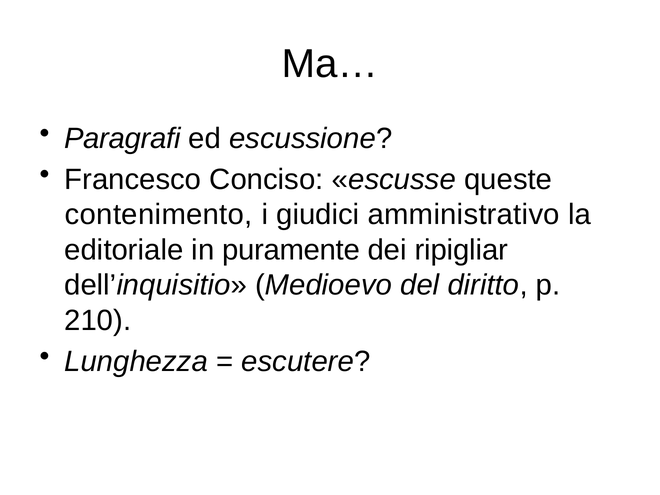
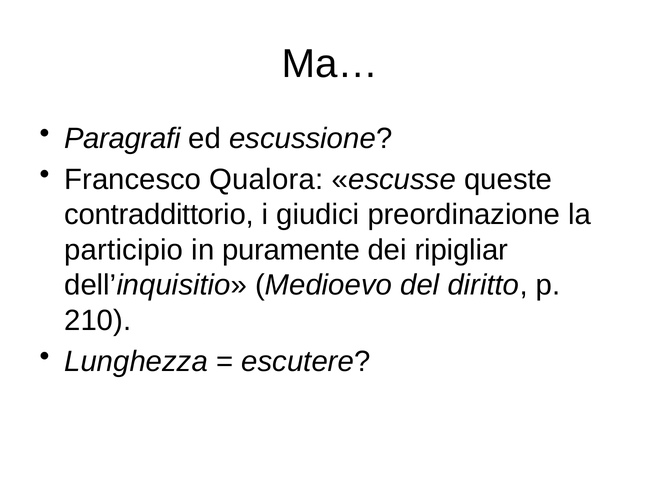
Conciso: Conciso -> Qualora
contenimento: contenimento -> contraddittorio
amministrativo: amministrativo -> preordinazione
editoriale: editoriale -> participio
